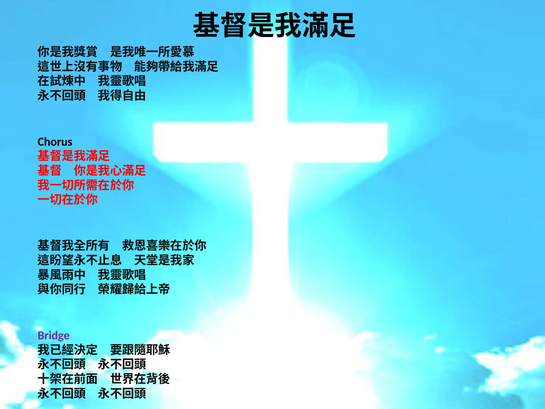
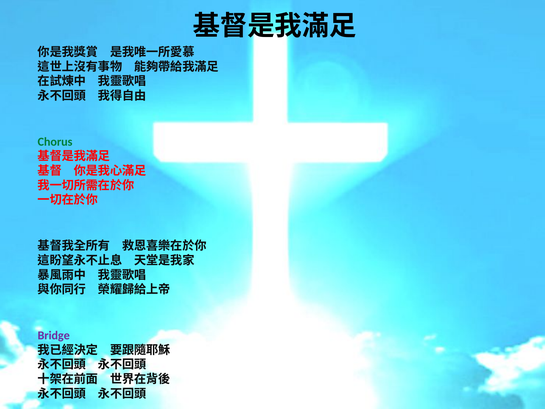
Chorus colour: black -> green
